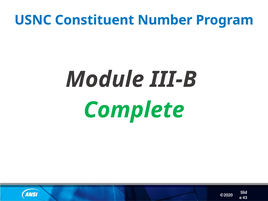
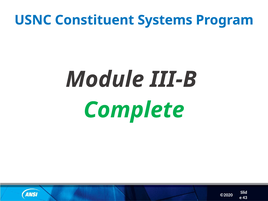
Number: Number -> Systems
